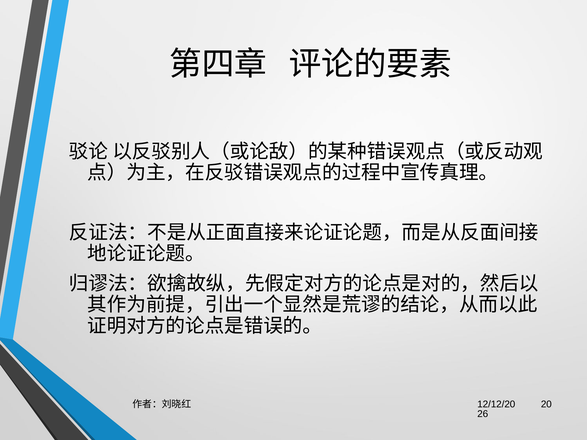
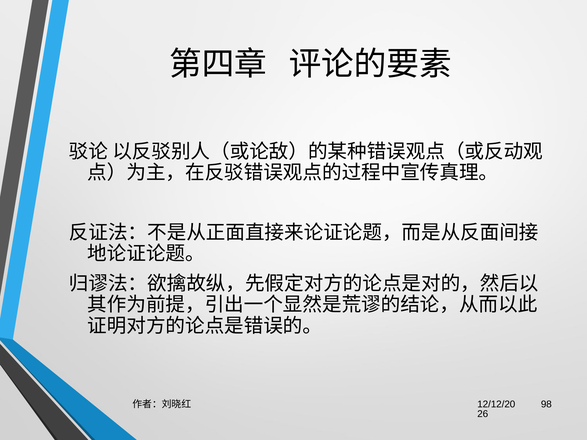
20: 20 -> 98
